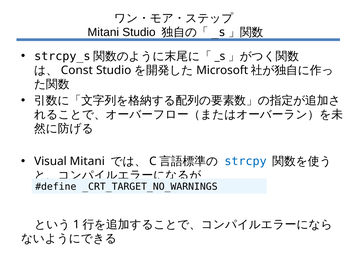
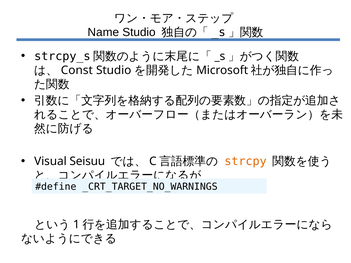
Mitani at (103, 32): Mitani -> Name
Visual Mitani: Mitani -> Seisuu
strcpy colour: blue -> orange
